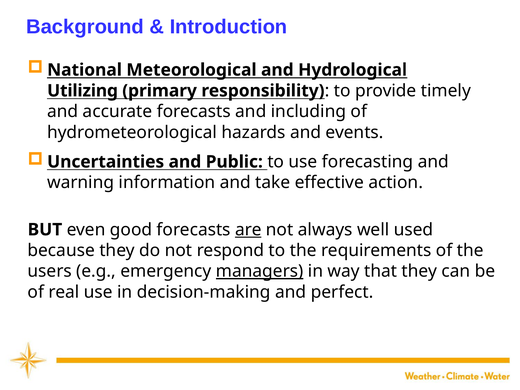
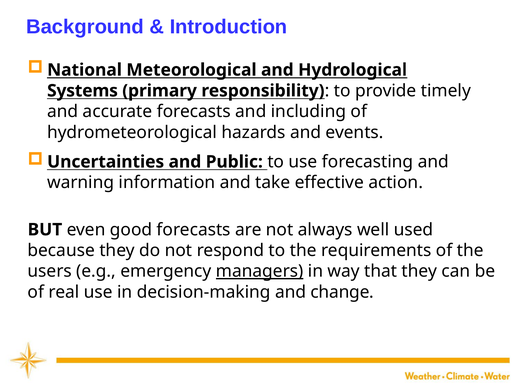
Utilizing: Utilizing -> Systems
are underline: present -> none
perfect: perfect -> change
